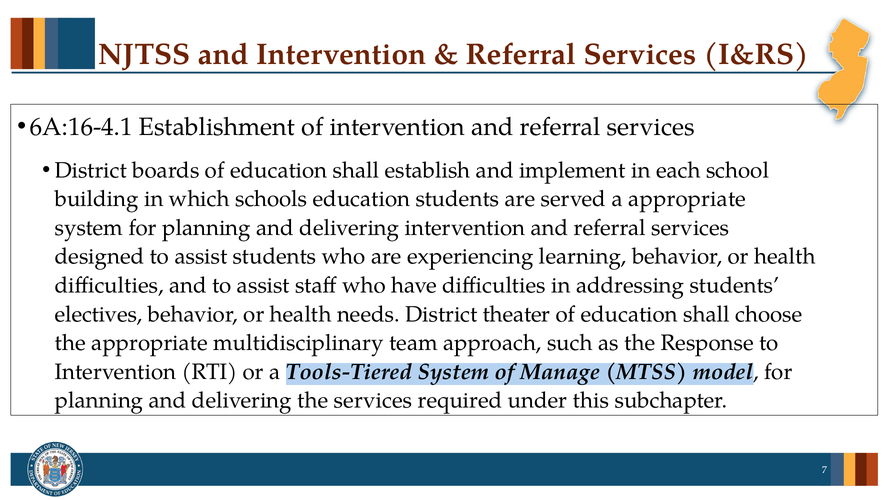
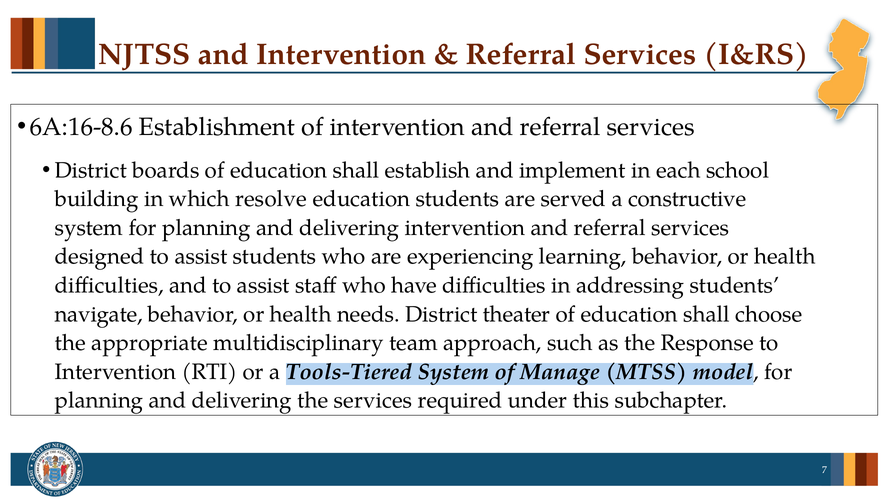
6A:16-4.1: 6A:16-4.1 -> 6A:16-8.6
schools: schools -> resolve
a appropriate: appropriate -> constructive
electives: electives -> navigate
